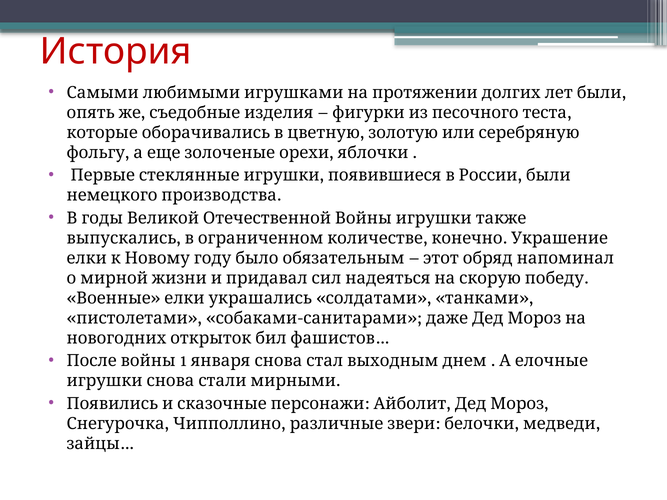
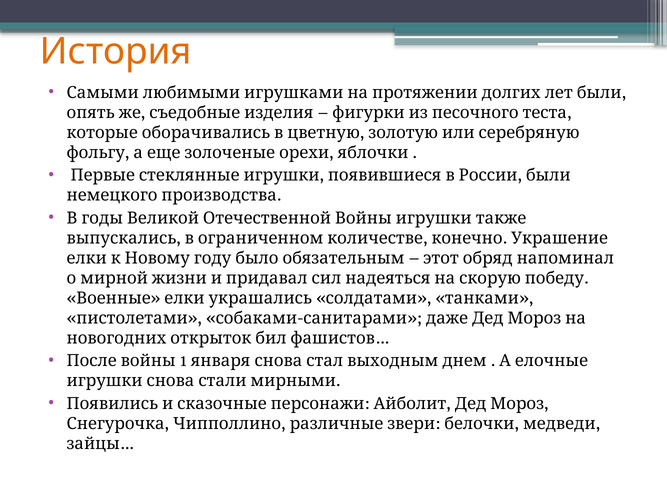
История colour: red -> orange
